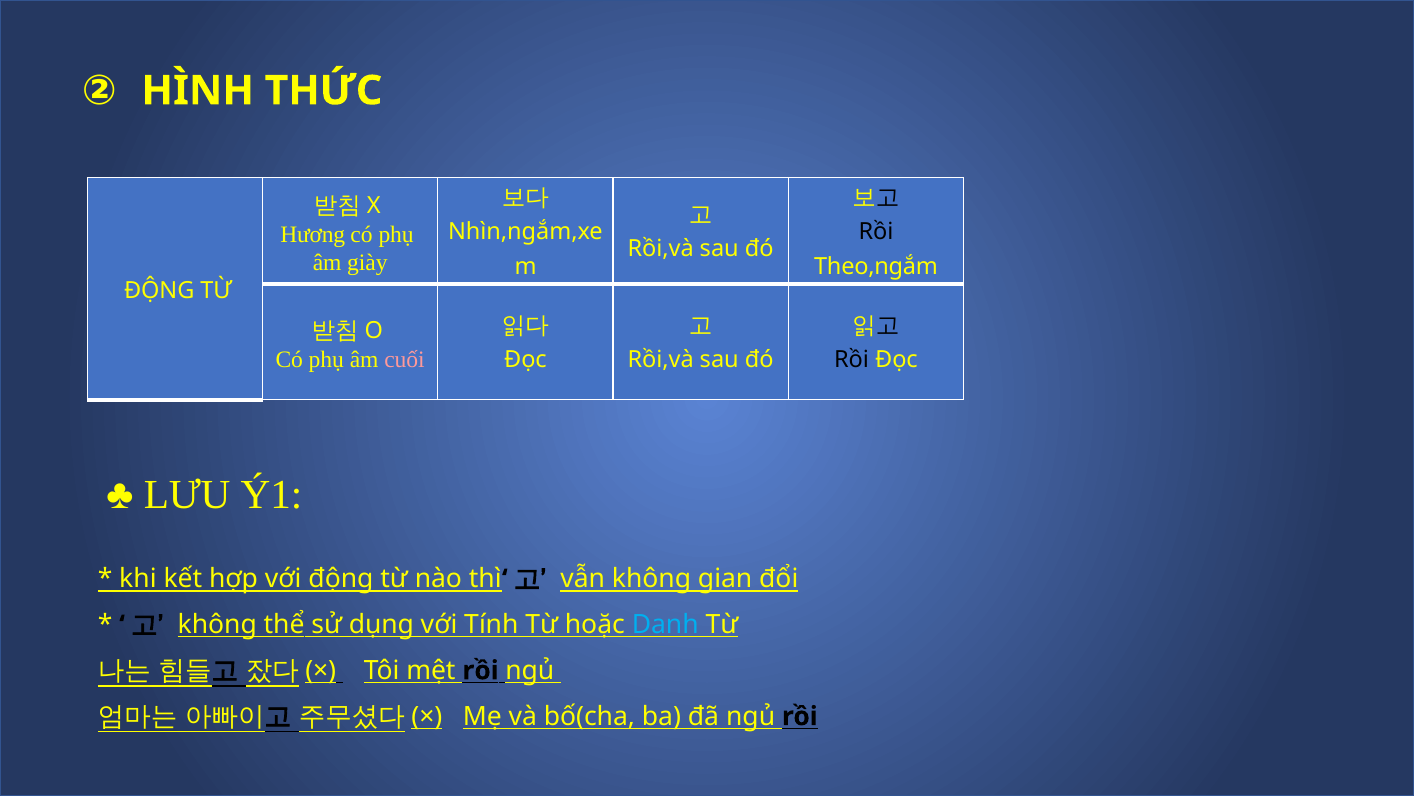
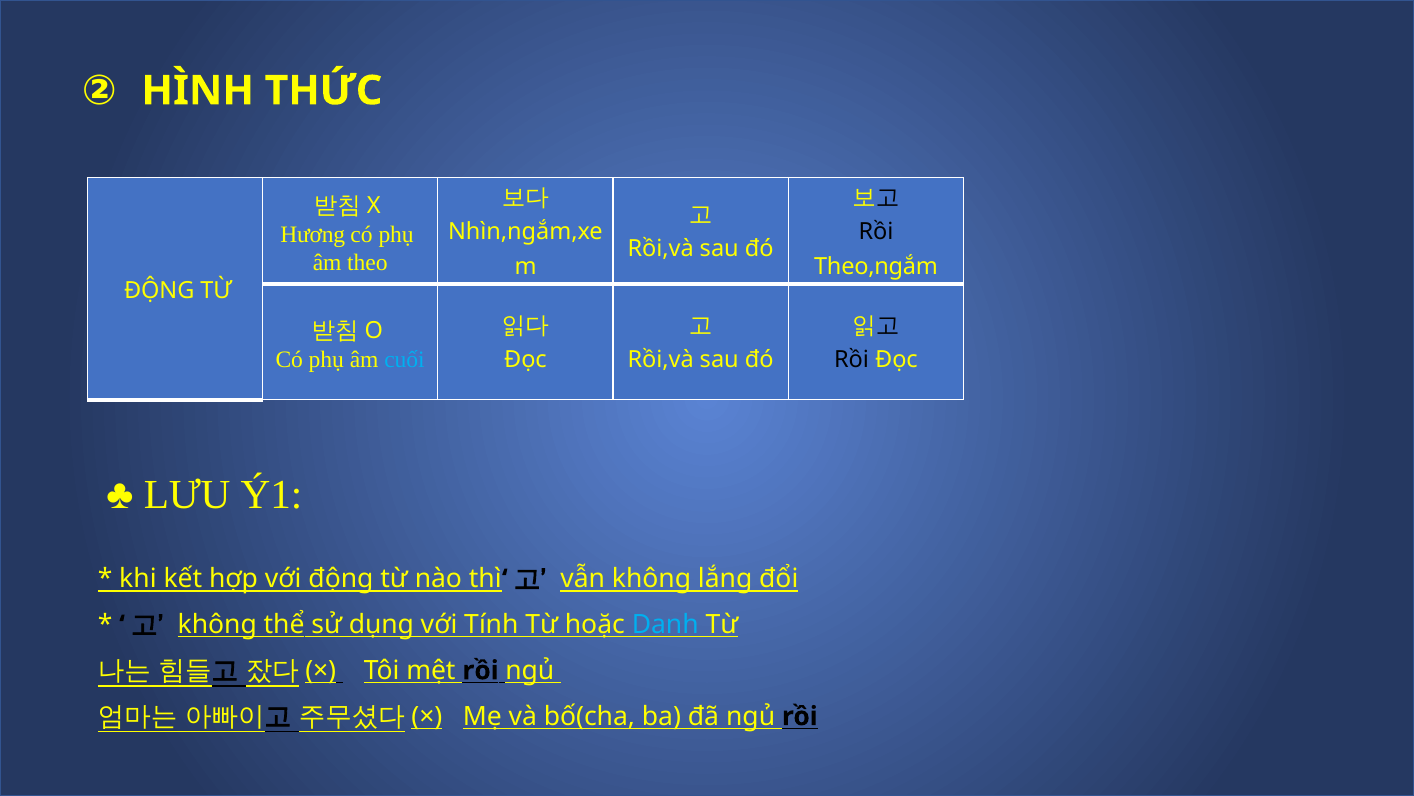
giày: giày -> theo
cuối colour: pink -> light blue
gian: gian -> lắng
